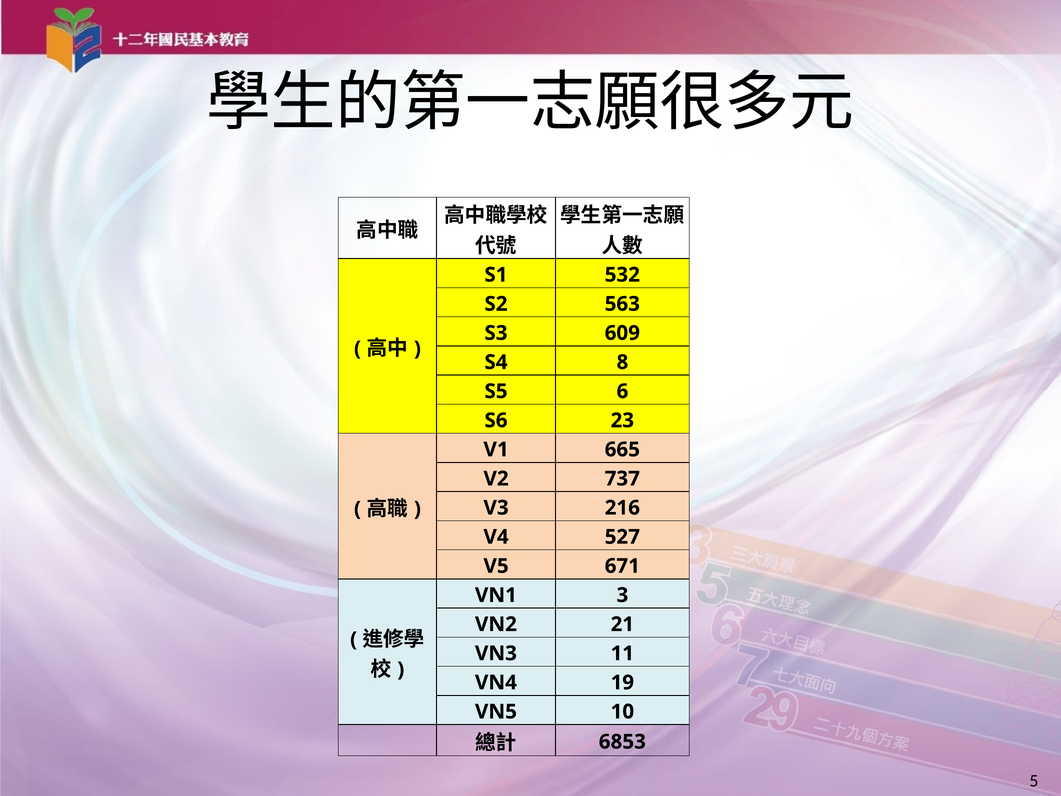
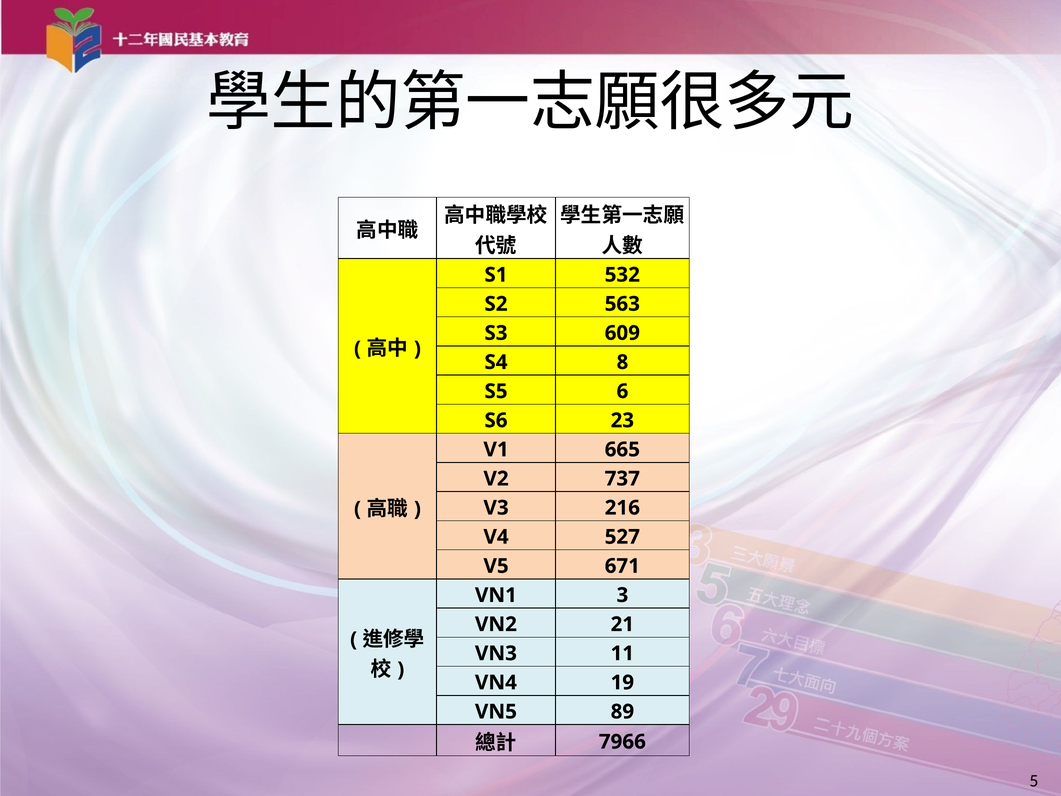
10: 10 -> 89
6853: 6853 -> 7966
